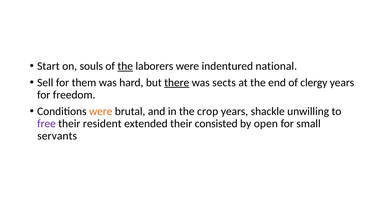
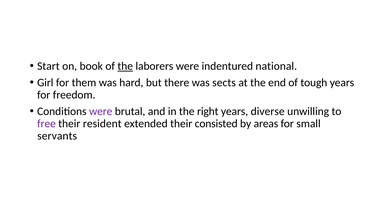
souls: souls -> book
Sell: Sell -> Girl
there underline: present -> none
clergy: clergy -> tough
were at (101, 111) colour: orange -> purple
crop: crop -> right
shackle: shackle -> diverse
open: open -> areas
